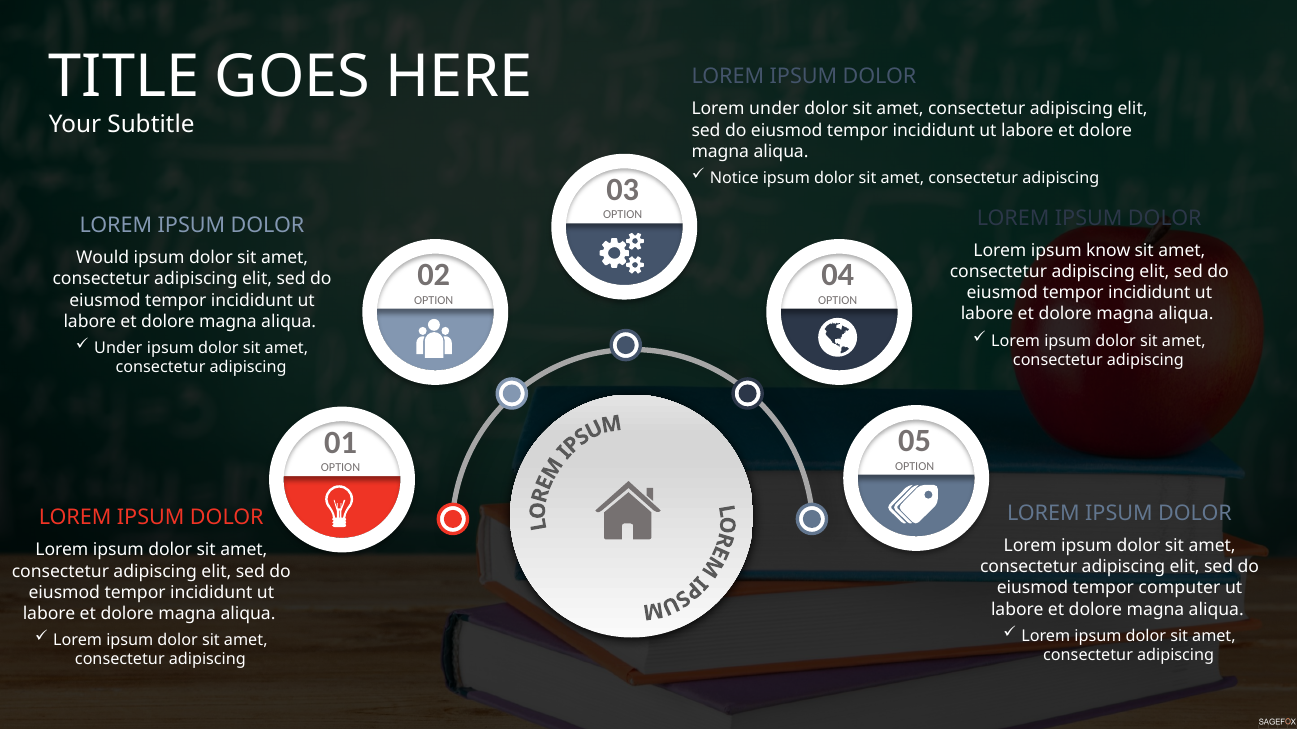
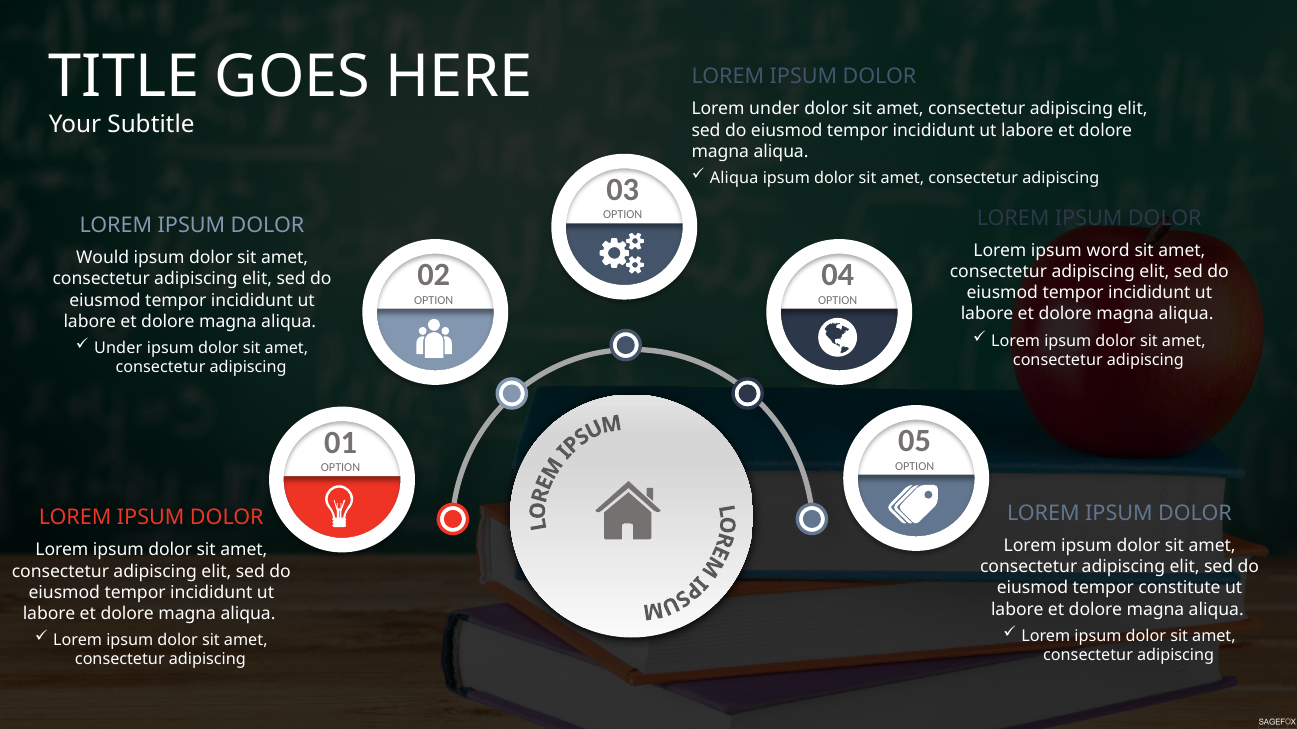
Notice at (734, 178): Notice -> Aliqua
know: know -> word
computer: computer -> constitute
